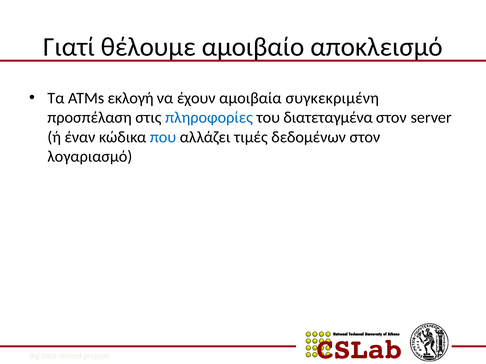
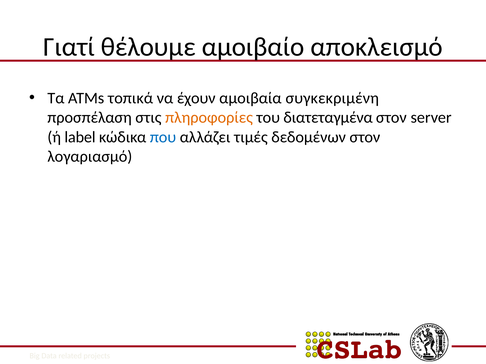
εκλογή: εκλογή -> τοπικά
πληροφορίες colour: blue -> orange
έναν: έναν -> label
